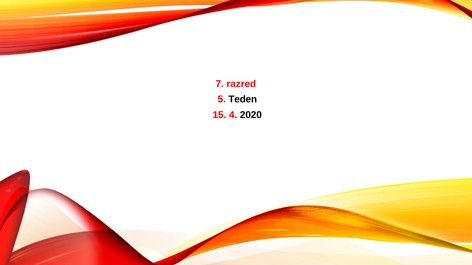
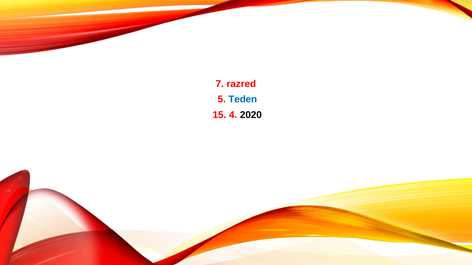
Teden colour: black -> blue
